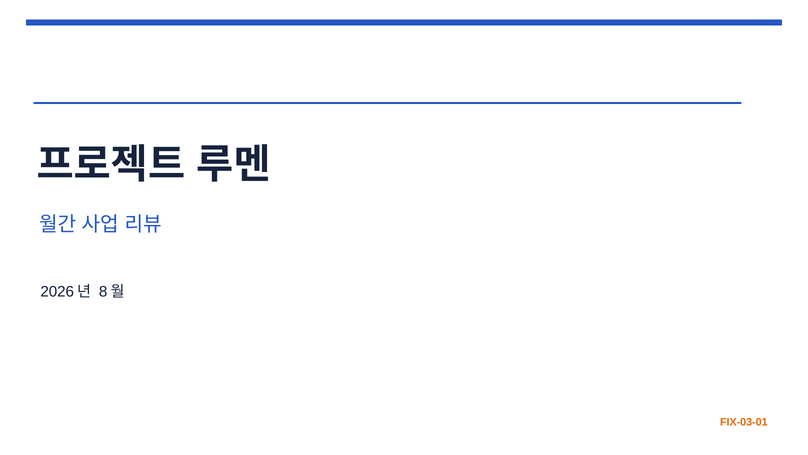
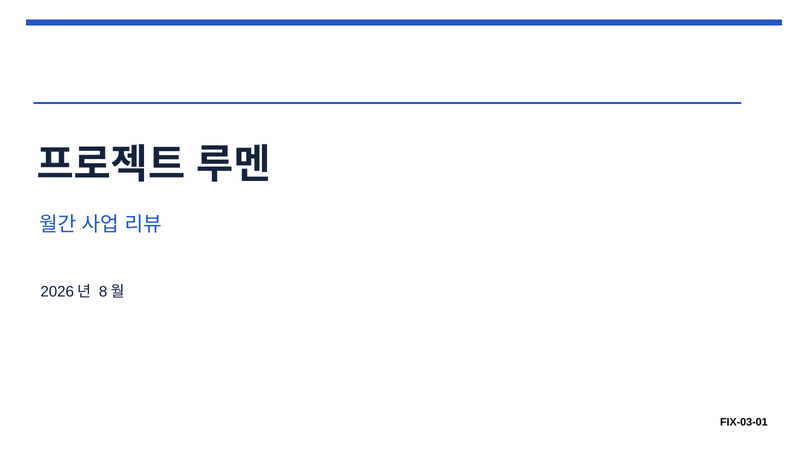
FIX-03-01 colour: orange -> black
